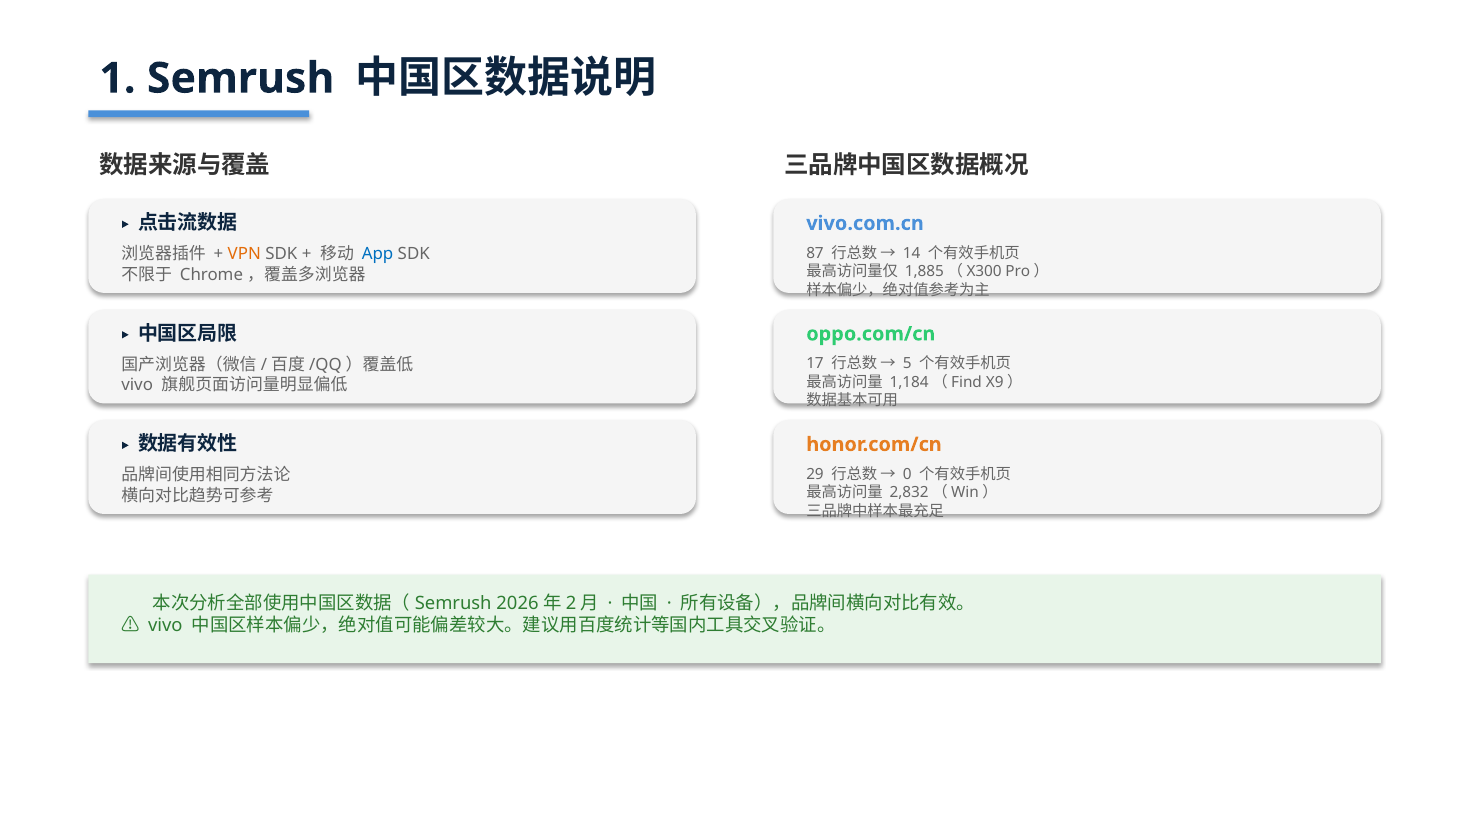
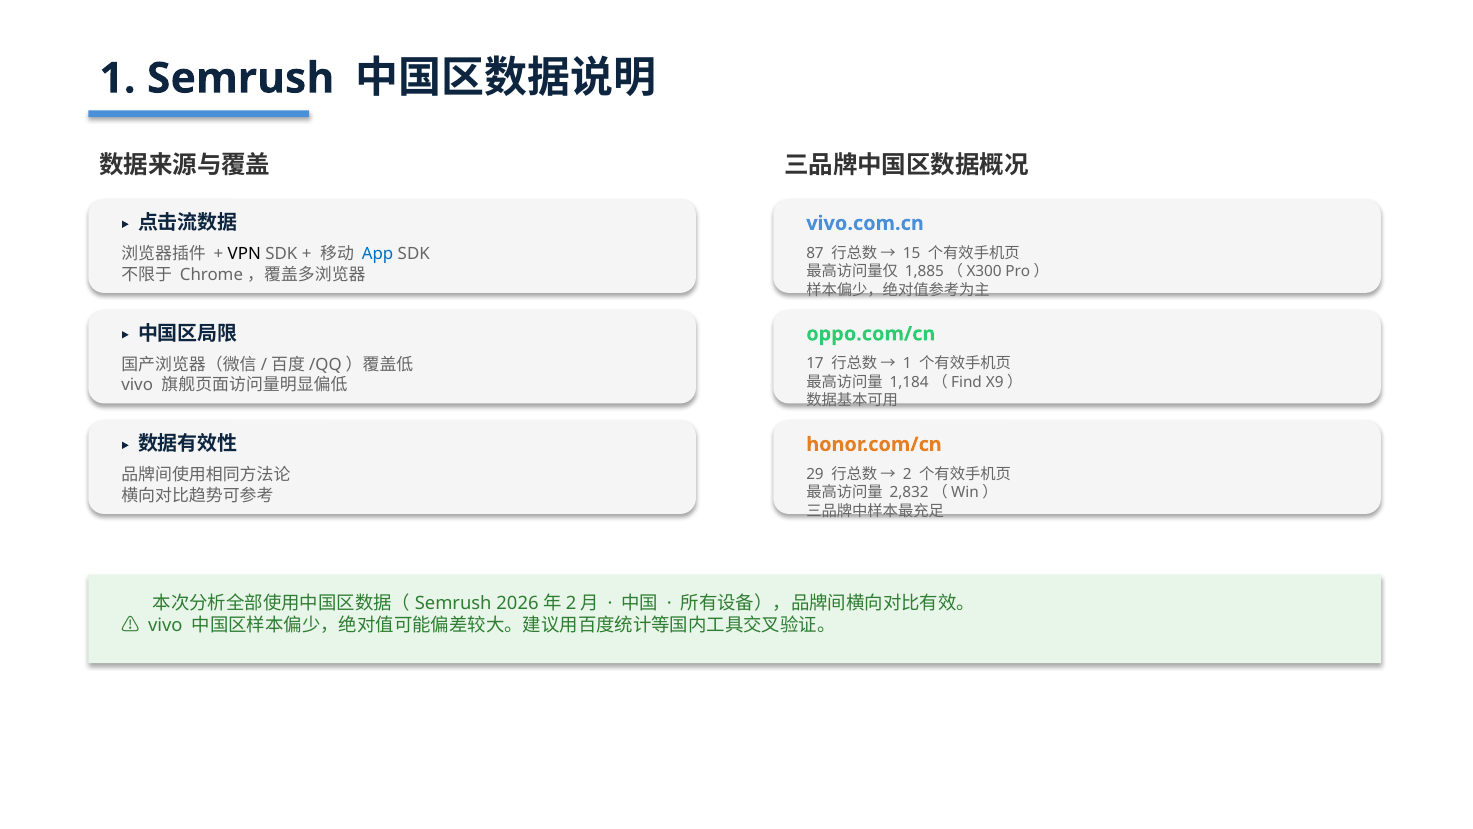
VPN colour: orange -> black
14: 14 -> 15
5 at (907, 364): 5 -> 1
0: 0 -> 2
